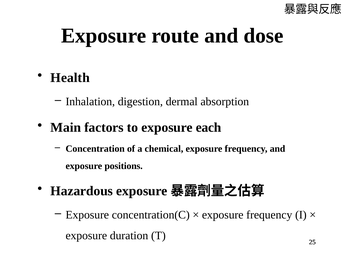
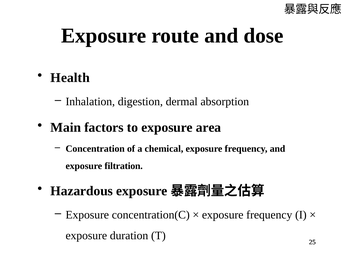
each: each -> area
positions: positions -> filtration
